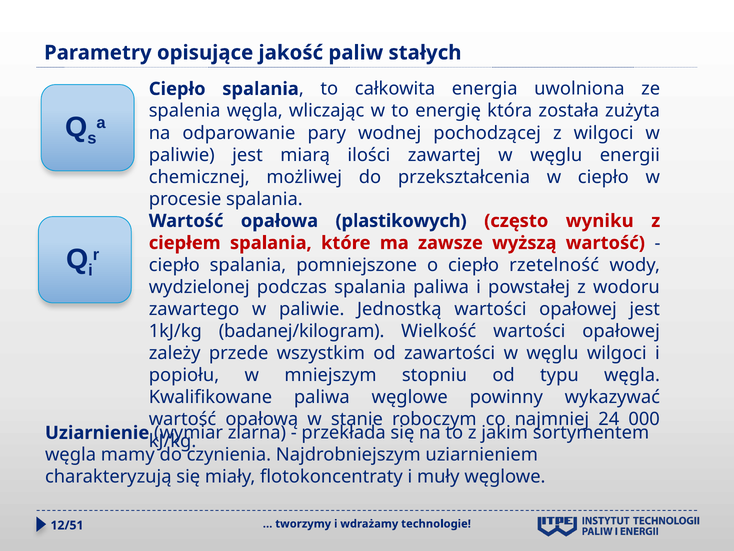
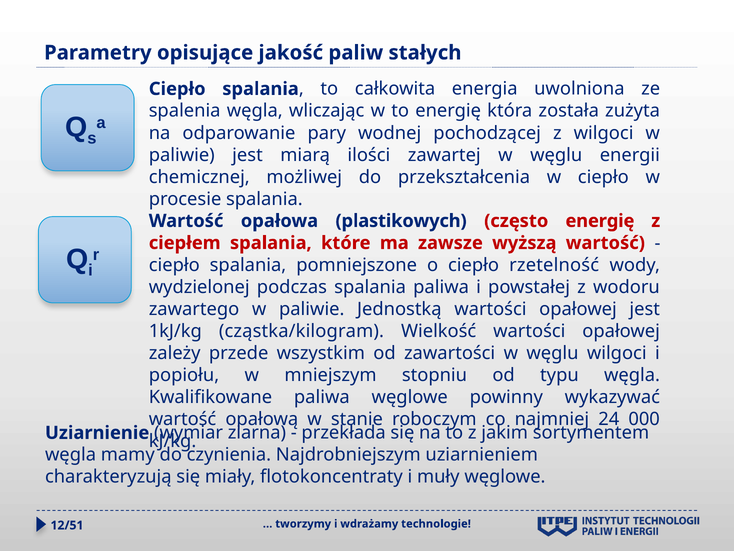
często wyniku: wyniku -> energię
badanej/kilogram: badanej/kilogram -> cząstka/kilogram
